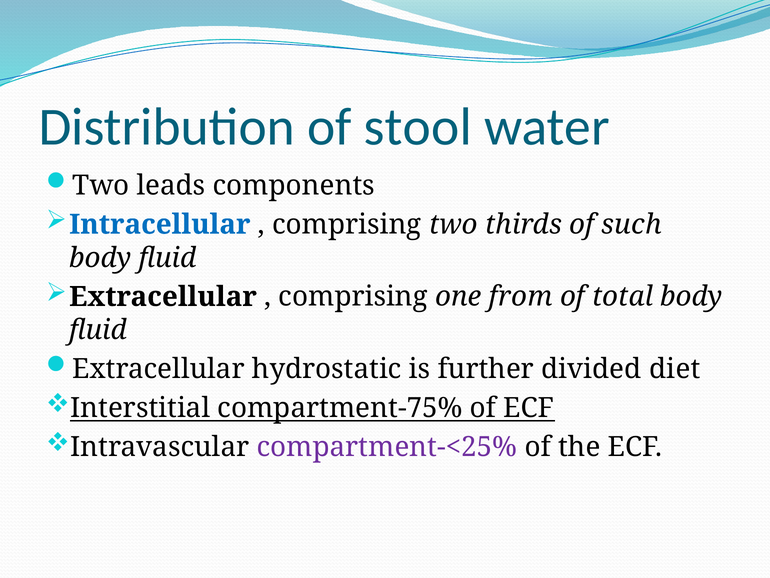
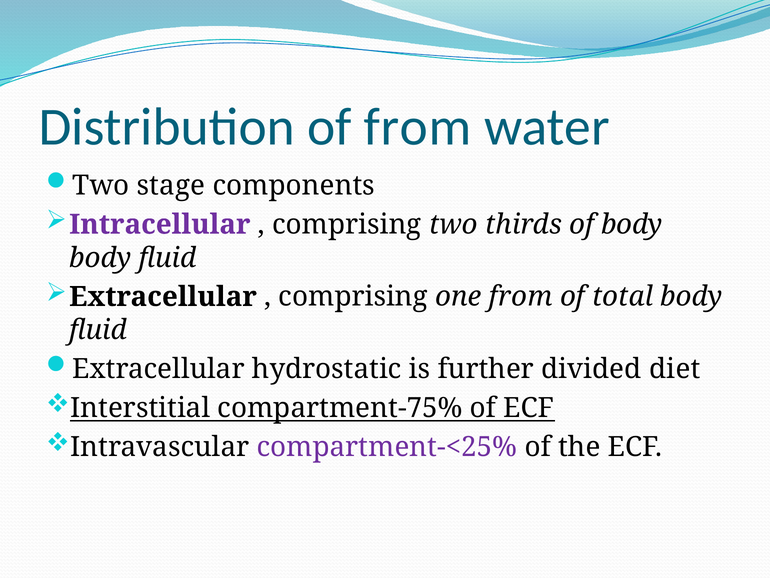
of stool: stool -> from
leads: leads -> stage
Intracellular colour: blue -> purple
of such: such -> body
